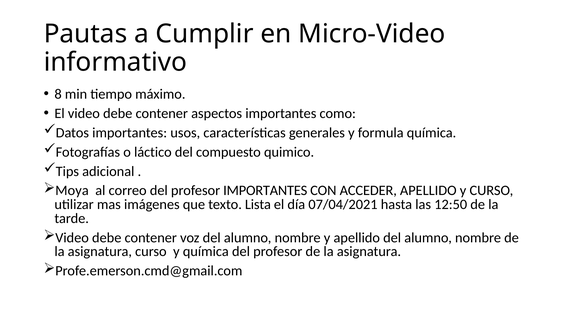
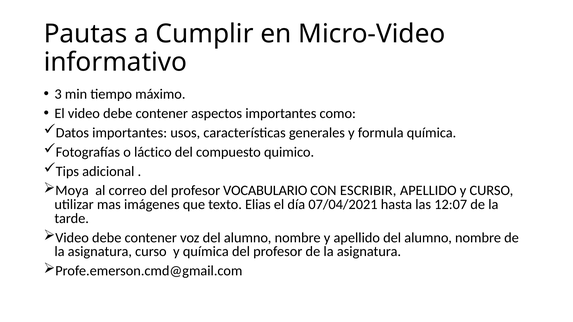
8: 8 -> 3
profesor IMPORTANTES: IMPORTANTES -> VOCABULARIO
ACCEDER: ACCEDER -> ESCRIBIR
Lista: Lista -> Elias
12:50: 12:50 -> 12:07
